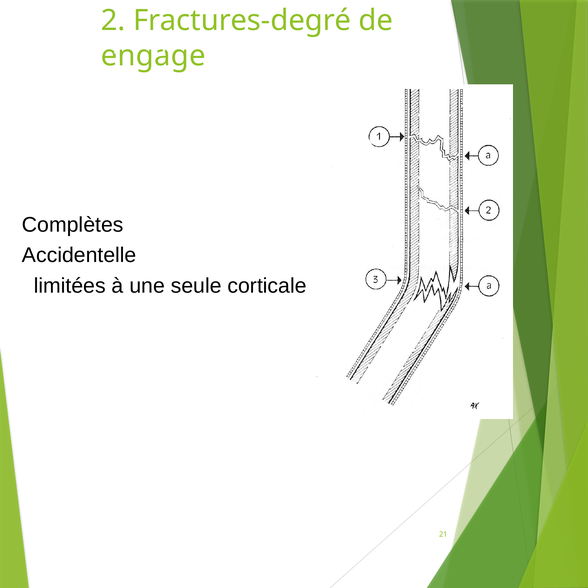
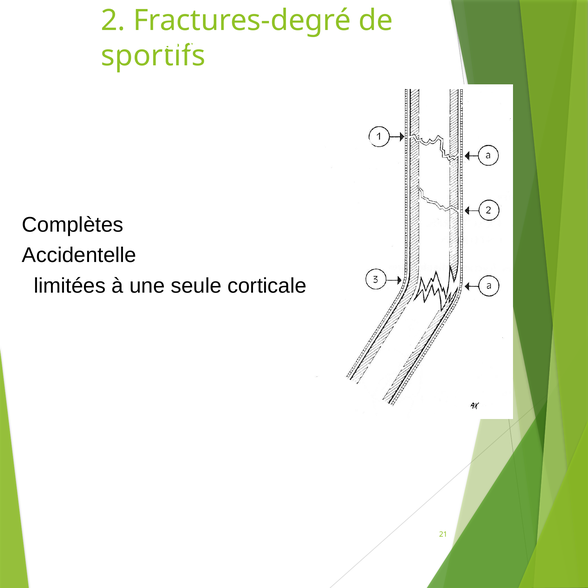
engage: engage -> sportifs
